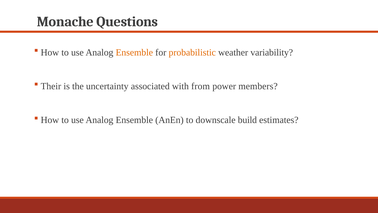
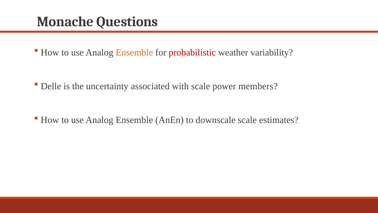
probabilistic colour: orange -> red
Their: Their -> Delle
with from: from -> scale
downscale build: build -> scale
